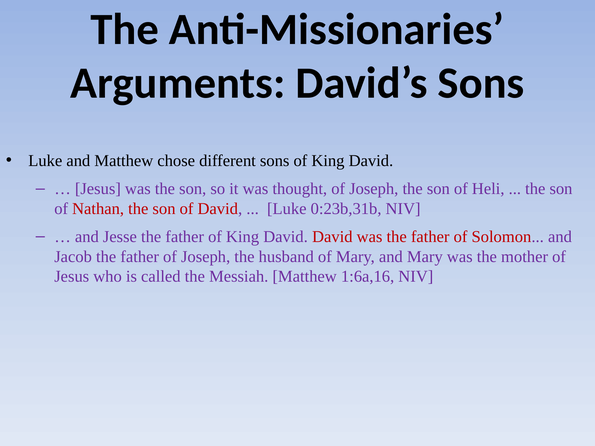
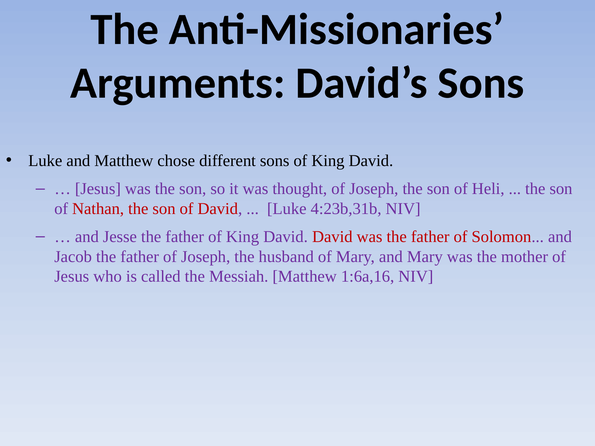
0:23b,31b: 0:23b,31b -> 4:23b,31b
